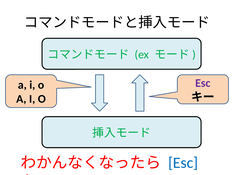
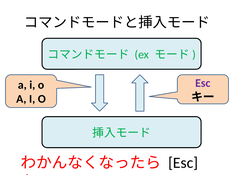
Esc at (183, 163) colour: blue -> black
